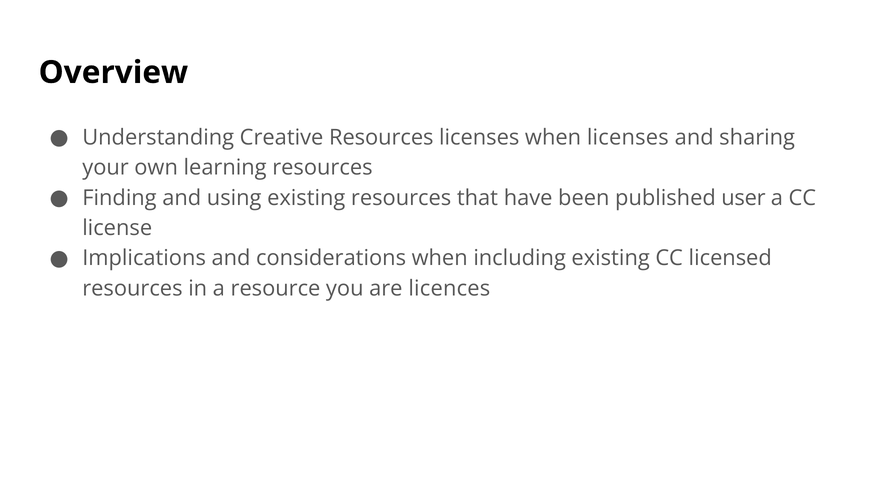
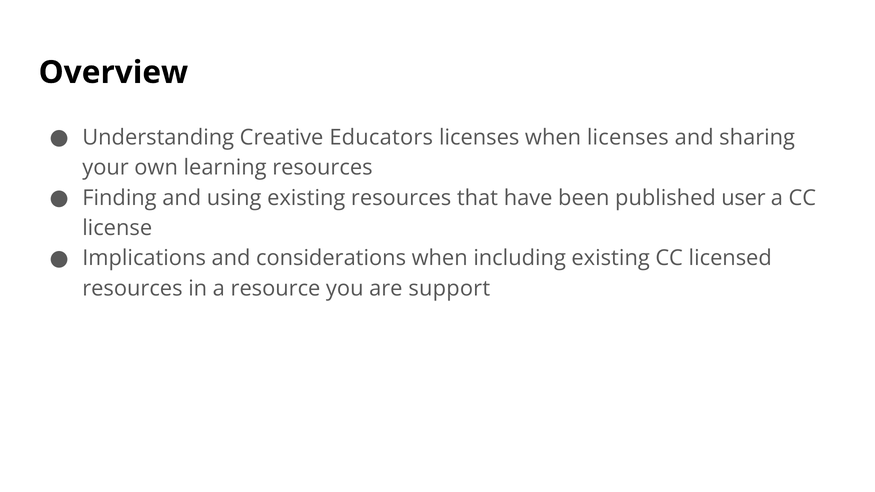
Creative Resources: Resources -> Educators
licences: licences -> support
